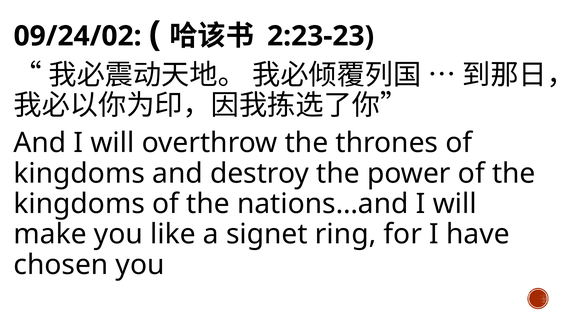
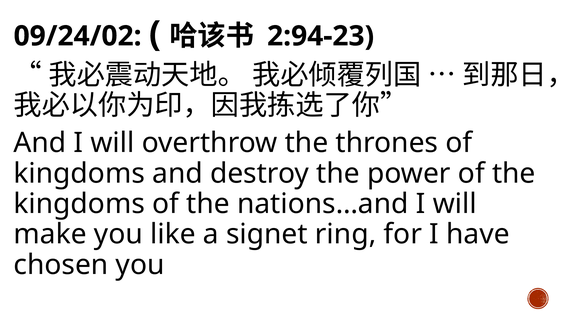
2:23-23: 2:23-23 -> 2:94-23
